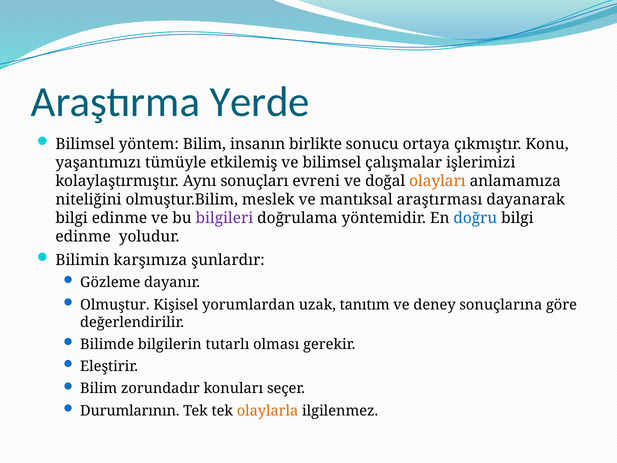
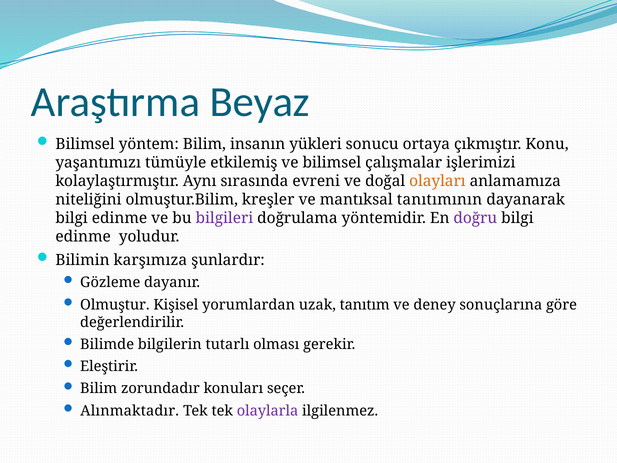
Yerde: Yerde -> Beyaz
birlikte: birlikte -> yükleri
sonuçları: sonuçları -> sırasında
meslek: meslek -> kreşler
araştırması: araştırması -> tanıtımının
doğru colour: blue -> purple
Durumlarının: Durumlarının -> Alınmaktadır
olaylarla colour: orange -> purple
